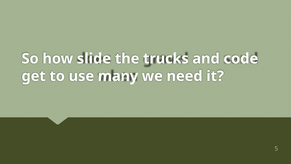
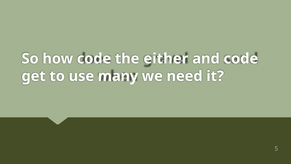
how slide: slide -> code
trucks: trucks -> either
